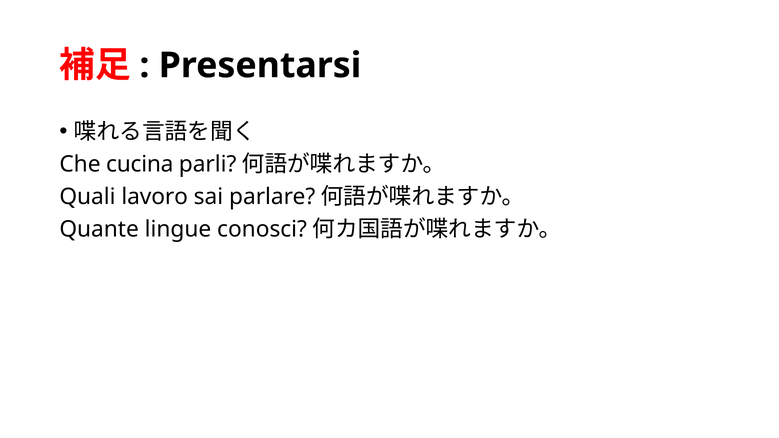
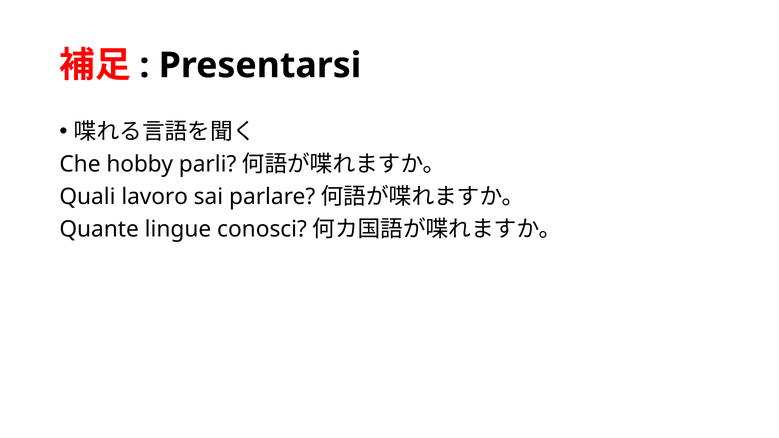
cucina: cucina -> hobby
